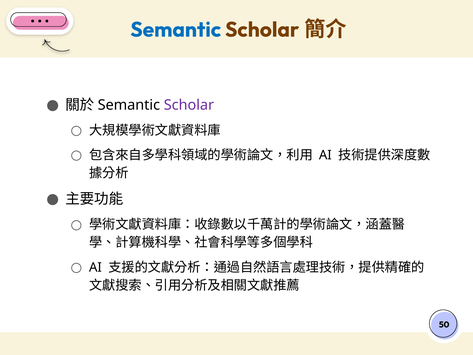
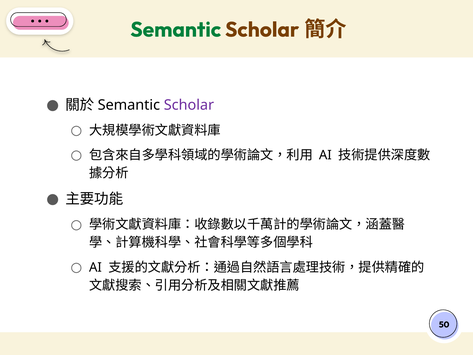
Semantic at (176, 30) colour: blue -> green
